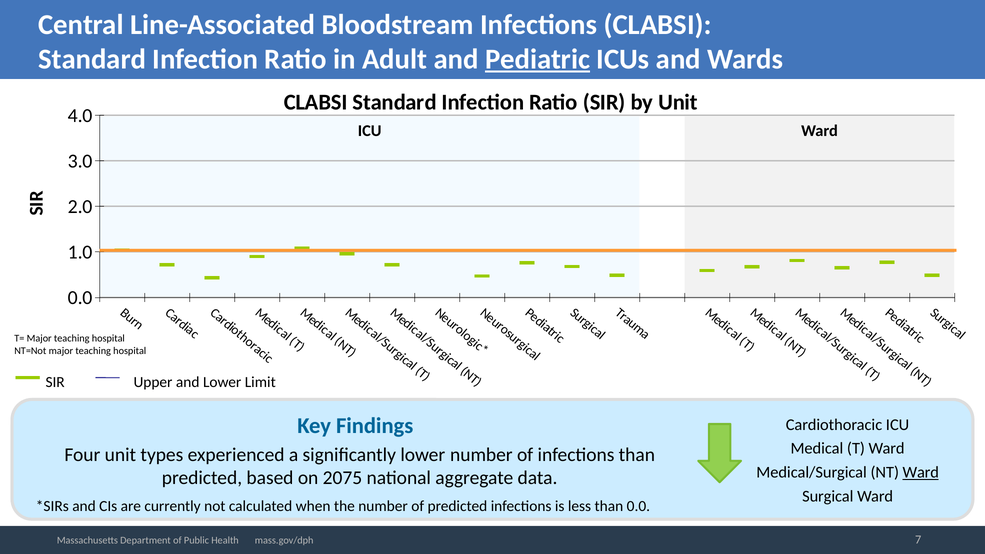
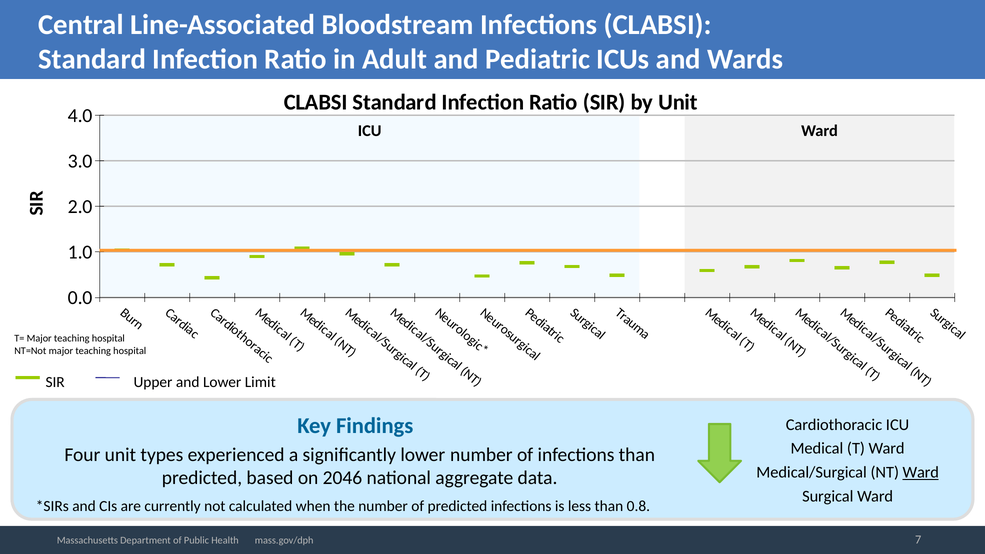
Pediatric underline: present -> none
2075: 2075 -> 2046
than 0.0: 0.0 -> 0.8
